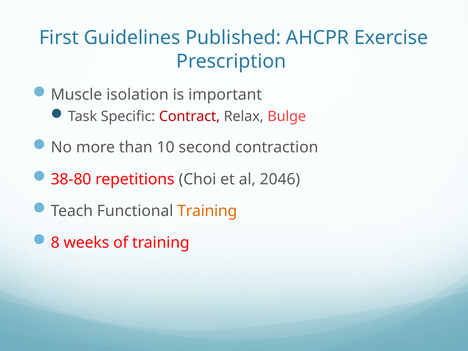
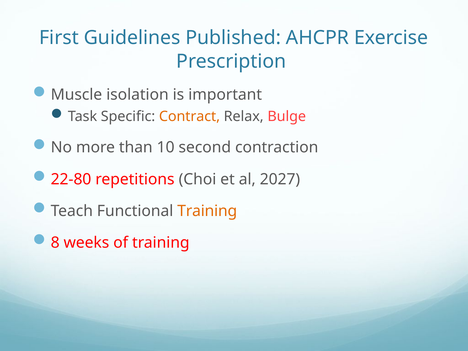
Contract colour: red -> orange
38-80: 38-80 -> 22-80
2046: 2046 -> 2027
